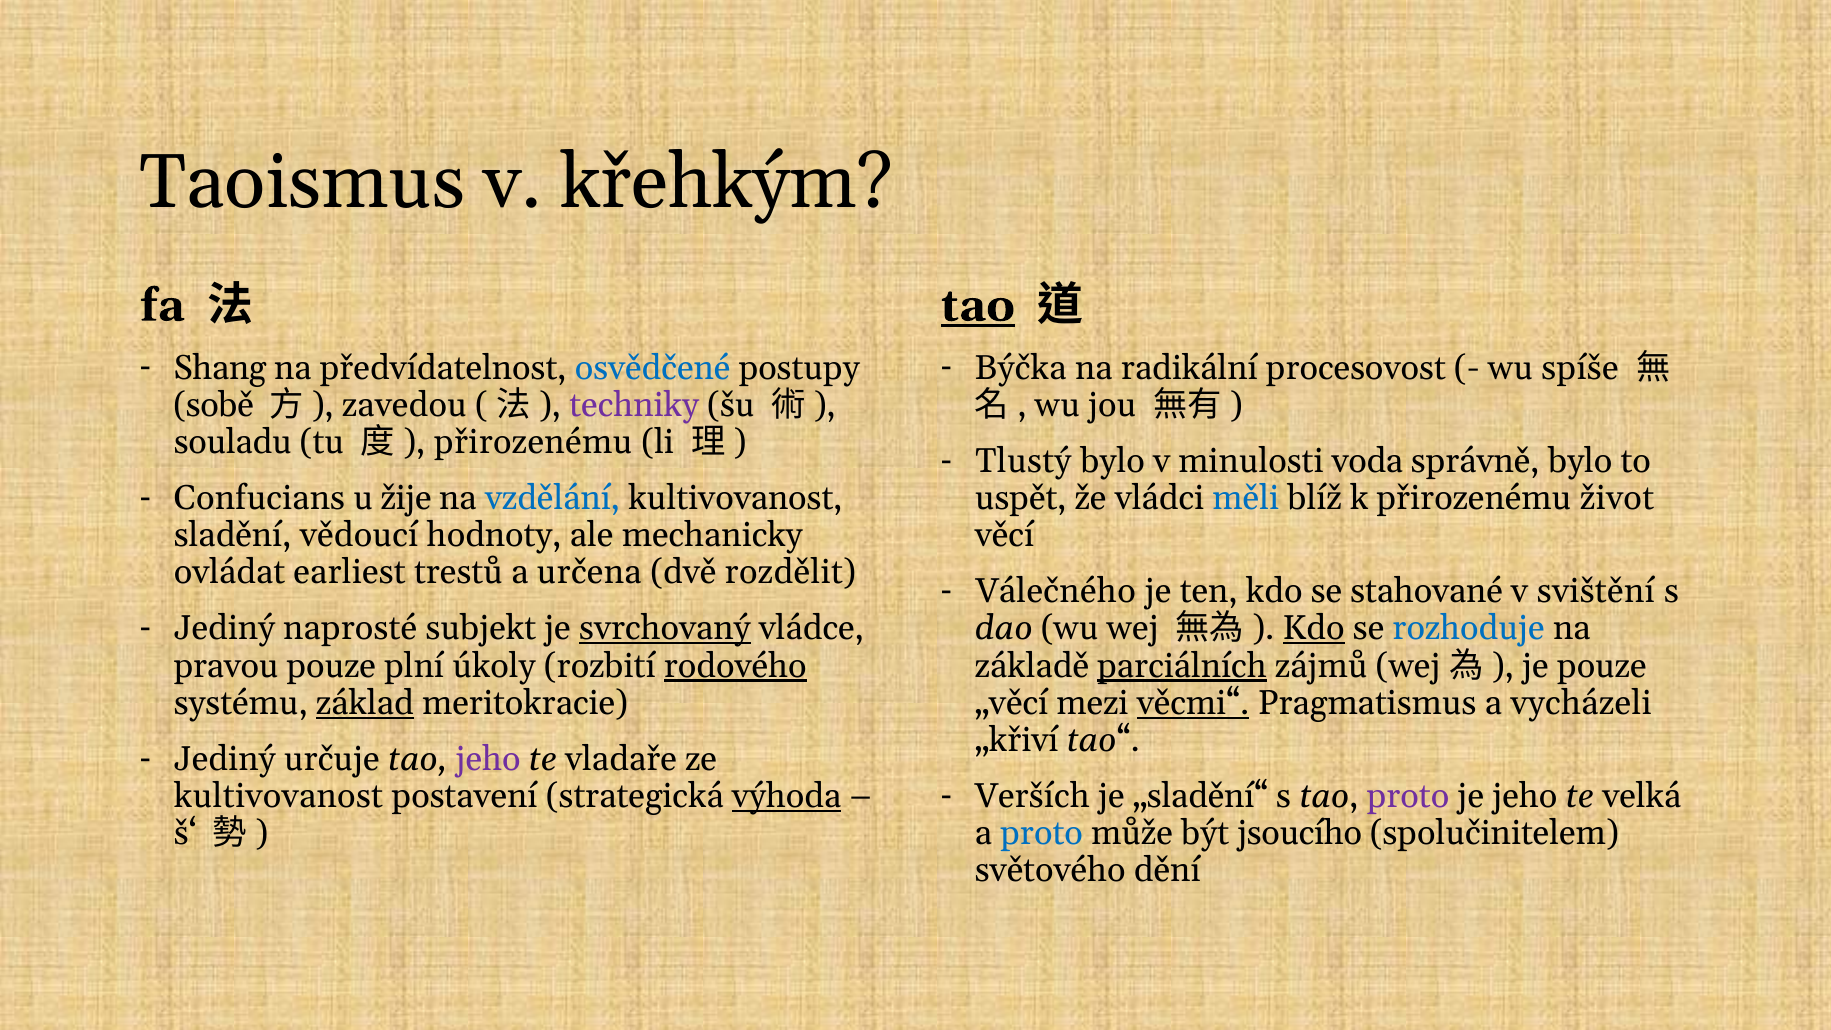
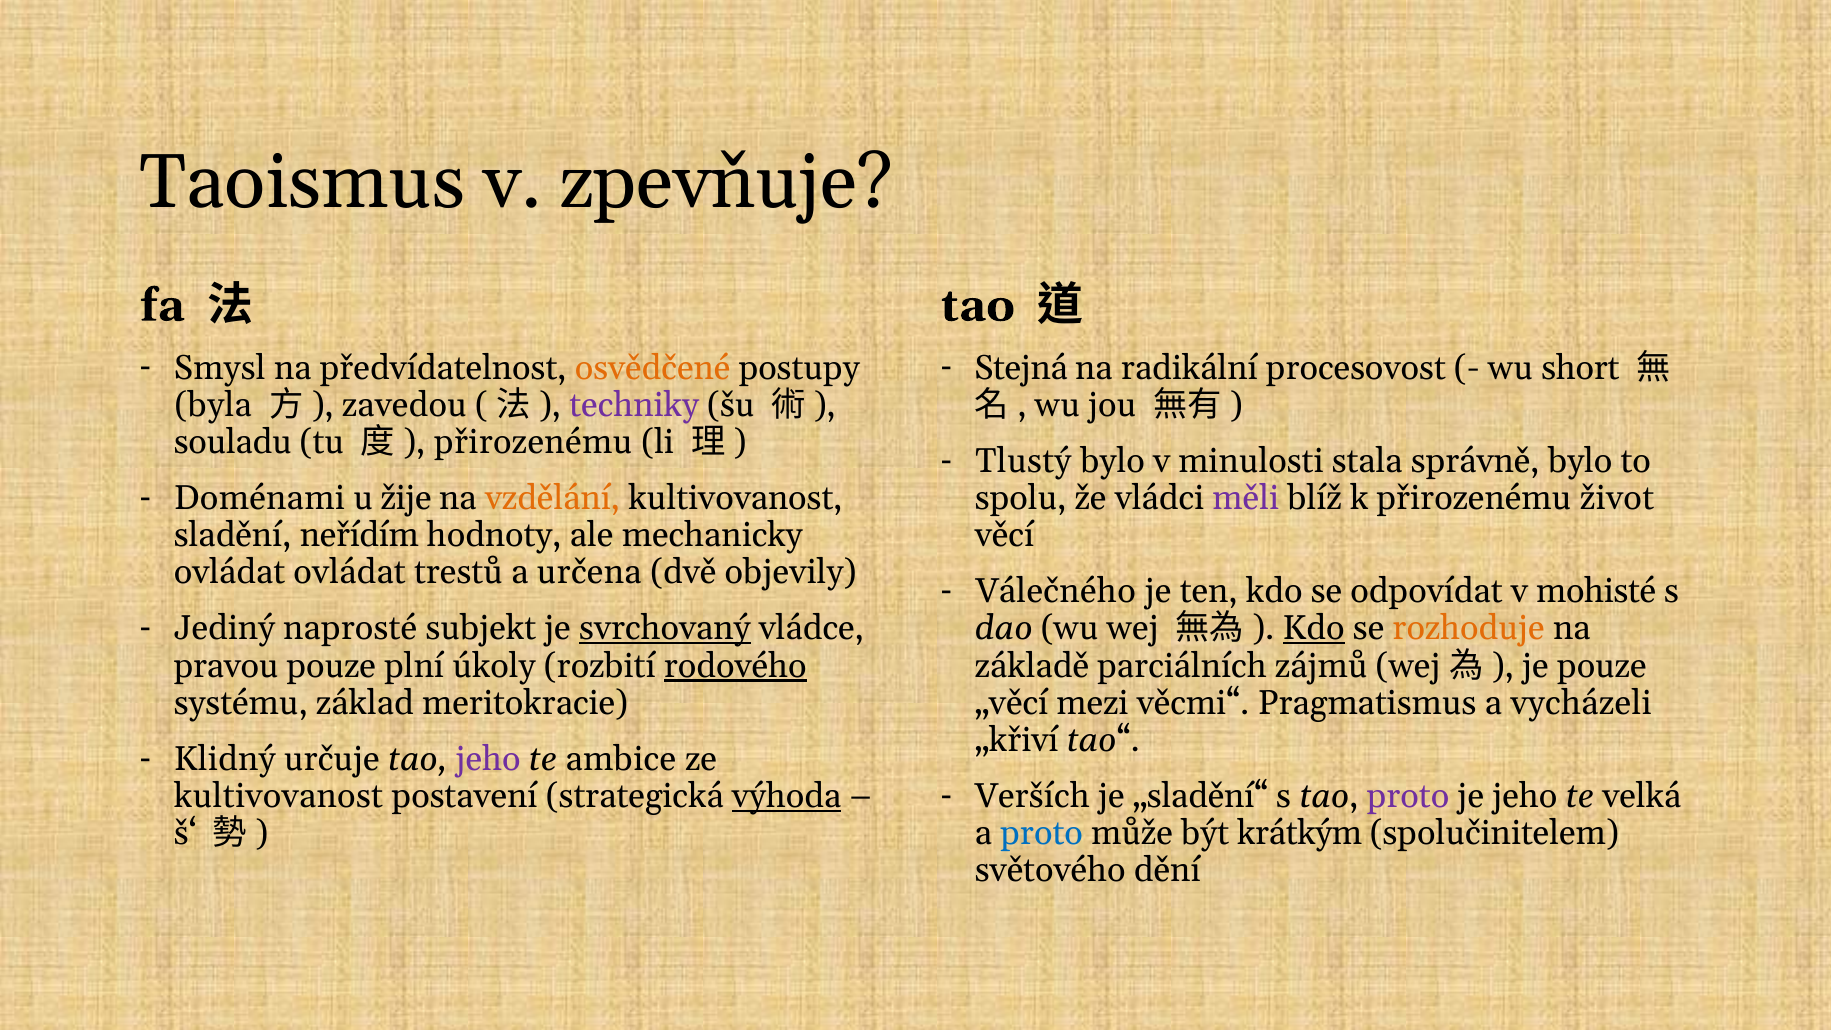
křehkým: křehkým -> zpevňuje
tao at (978, 305) underline: present -> none
Shang: Shang -> Smysl
osvědčené colour: blue -> orange
Býčka: Býčka -> Stejná
spíše: spíše -> short
sobě: sobě -> byla
voda: voda -> stala
Confucians: Confucians -> Doménami
vzdělání colour: blue -> orange
uspět: uspět -> spolu
měli colour: blue -> purple
vědoucí: vědoucí -> neřídím
ovládat earliest: earliest -> ovládat
rozdělit: rozdělit -> objevily
stahované: stahované -> odpovídat
svištění: svištění -> mohisté
rozhoduje colour: blue -> orange
parciálních underline: present -> none
základ underline: present -> none
věcmi“ underline: present -> none
Jediný at (225, 759): Jediný -> Klidný
vladaře: vladaře -> ambice
jsoucího: jsoucího -> krátkým
